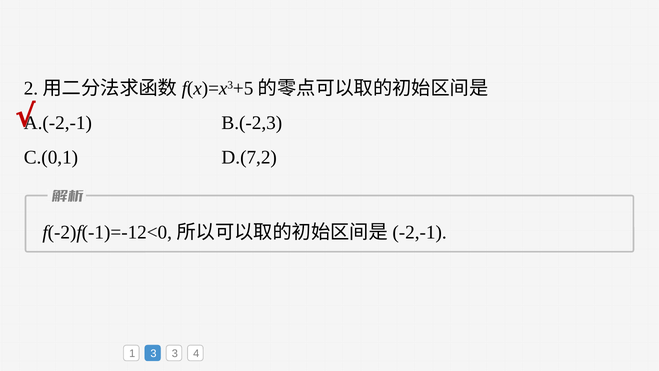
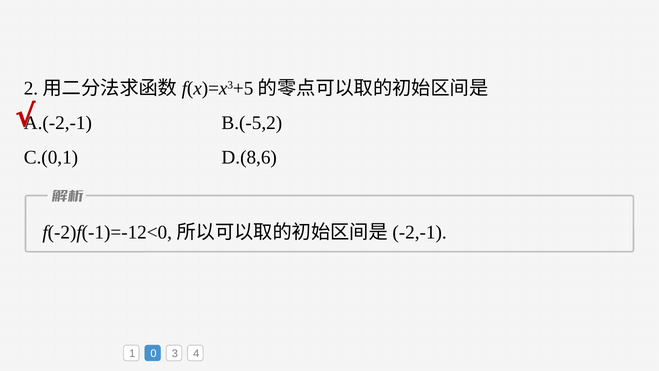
B.(-2,3: B.(-2,3 -> B.(-5,2
D.(7,2: D.(7,2 -> D.(8,6
1 3: 3 -> 0
